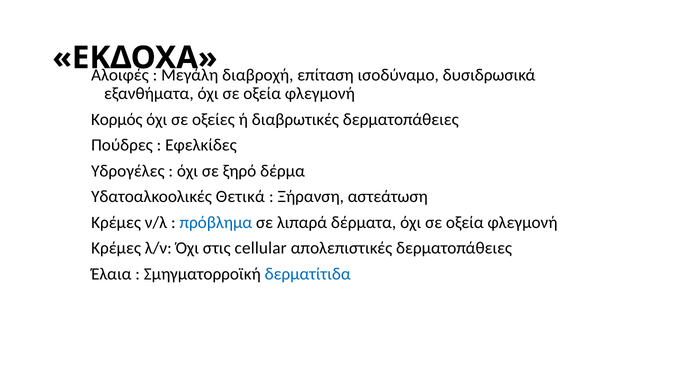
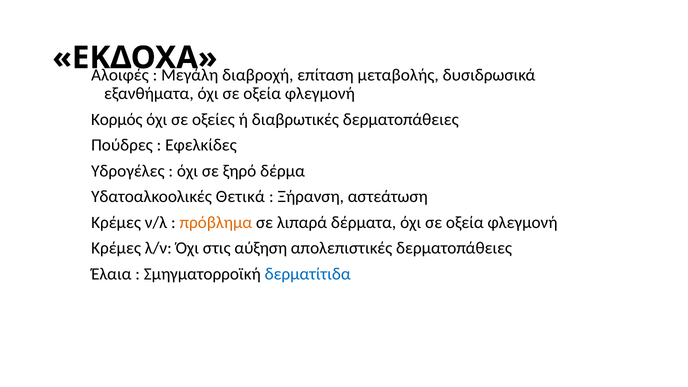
ισοδύναμο: ισοδύναμο -> μεταβολής
πρόβλημα colour: blue -> orange
cellular: cellular -> αύξηση
